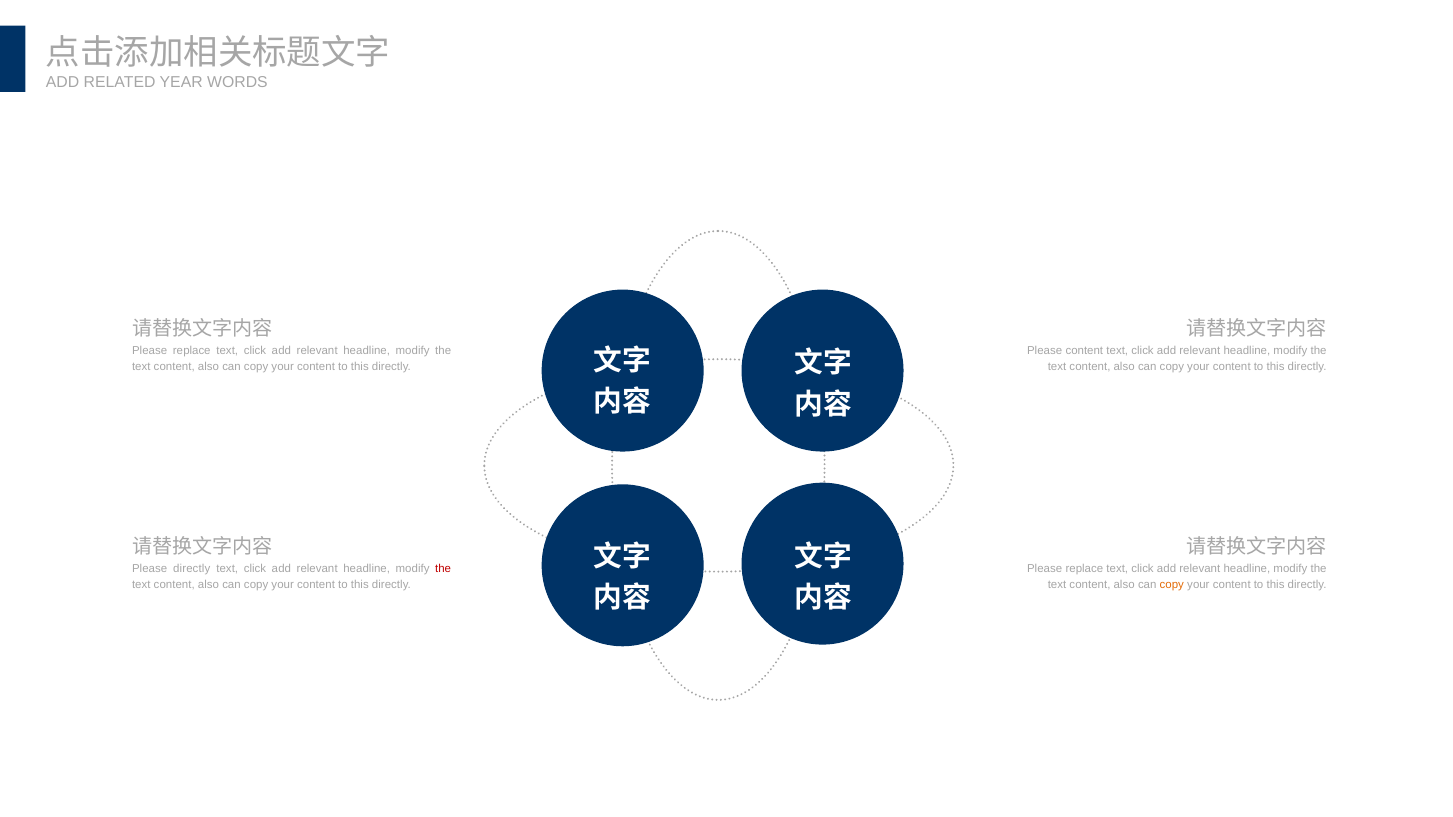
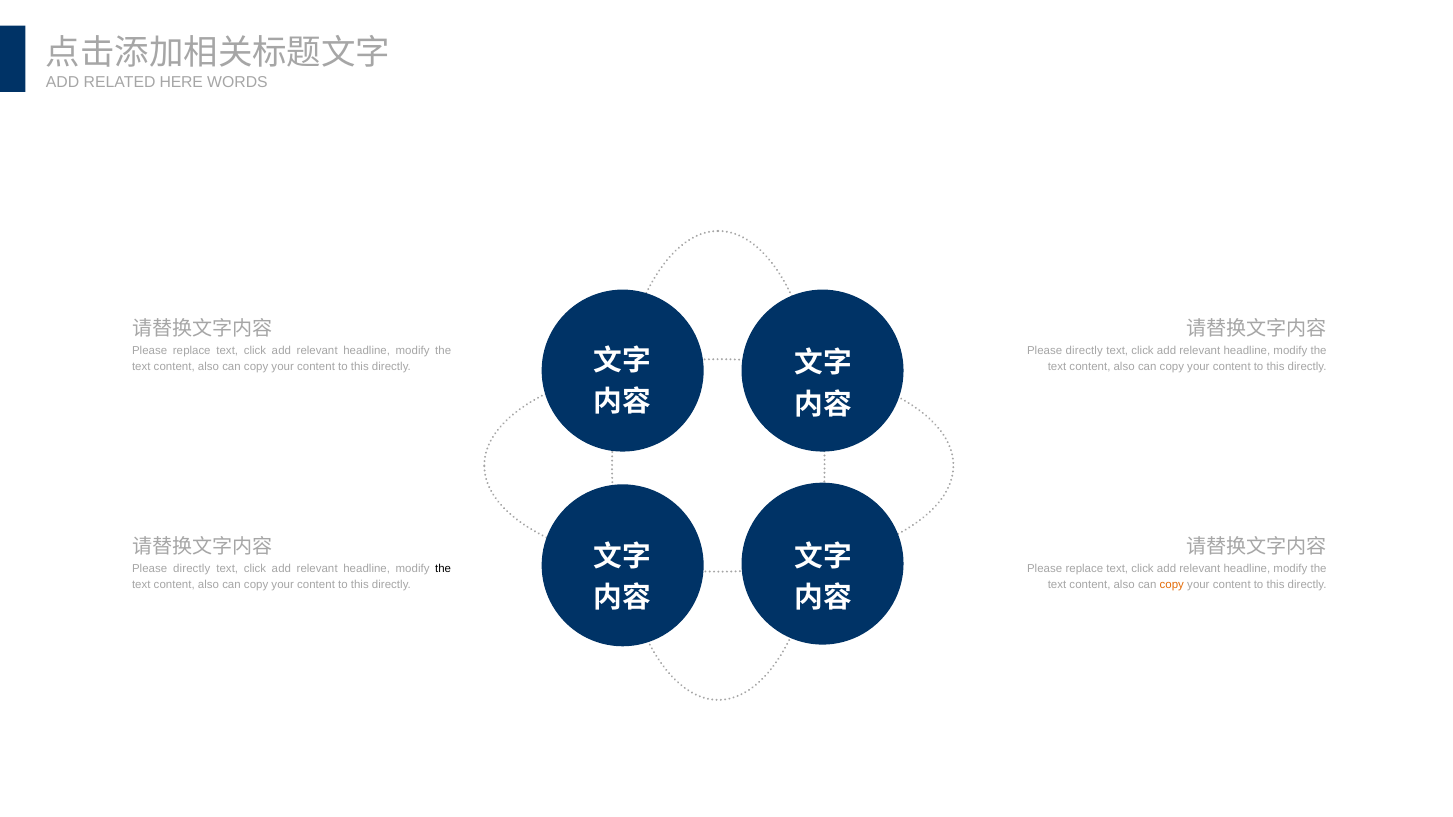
YEAR: YEAR -> HERE
content at (1084, 351): content -> directly
the at (443, 569) colour: red -> black
